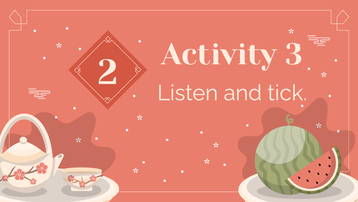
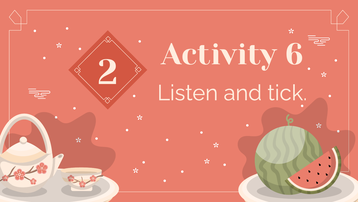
3: 3 -> 6
